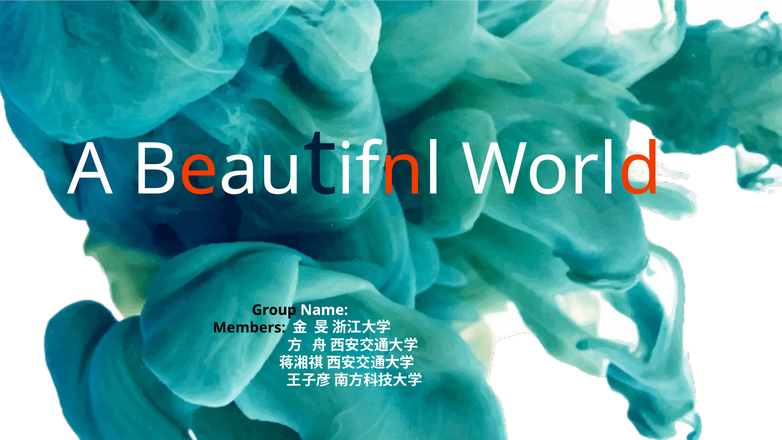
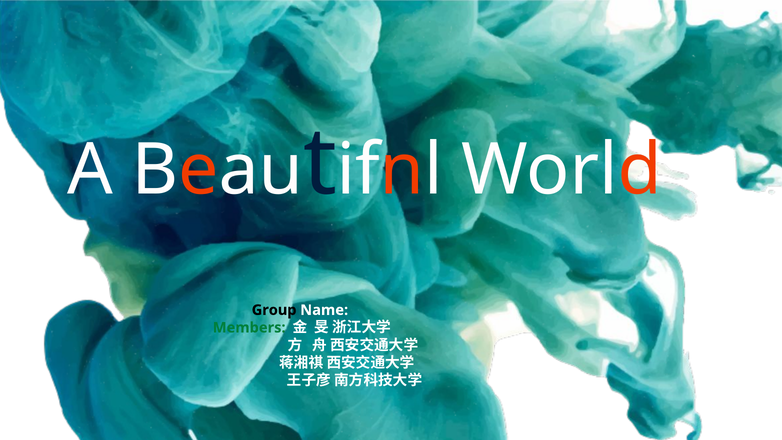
Members colour: black -> green
